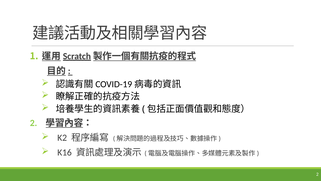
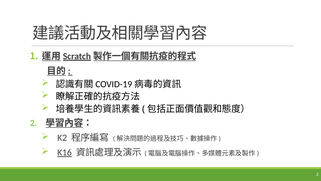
K16 underline: none -> present
